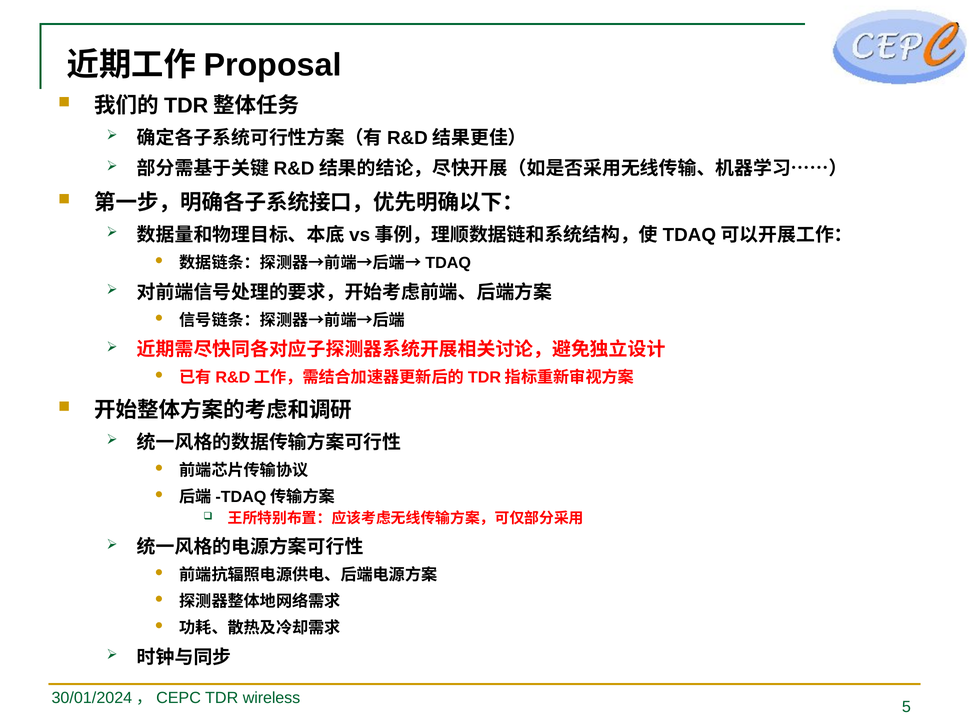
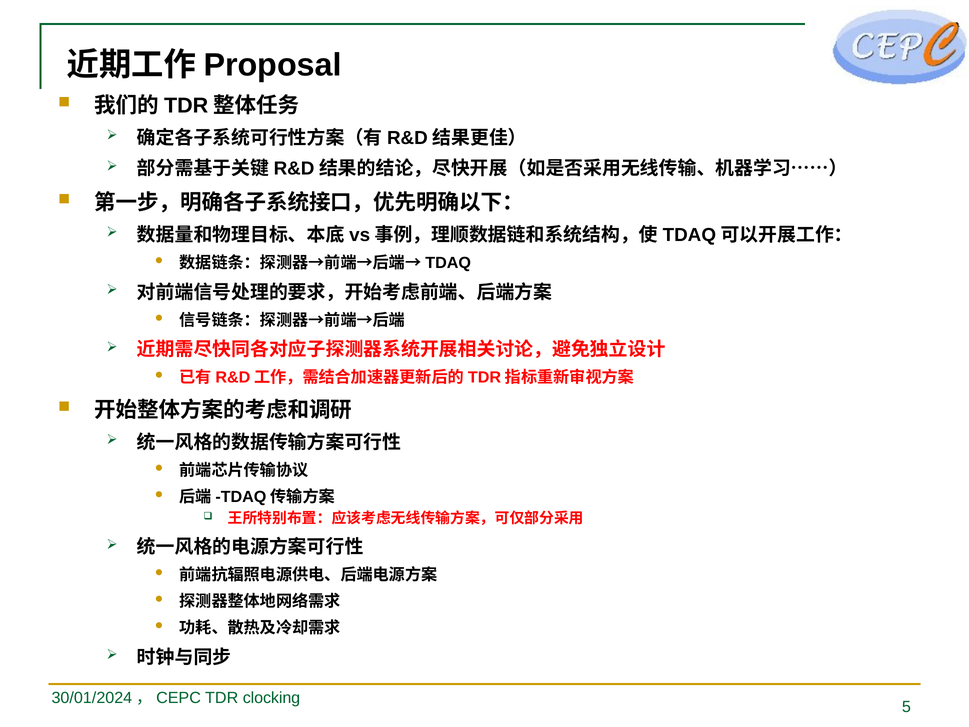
wireless: wireless -> clocking
